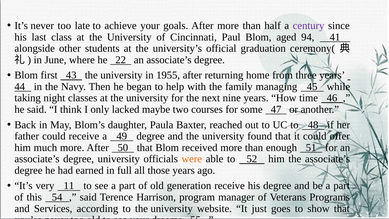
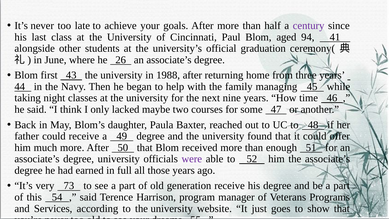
22: 22 -> 26
1955: 1955 -> 1988
were colour: orange -> purple
11: 11 -> 73
